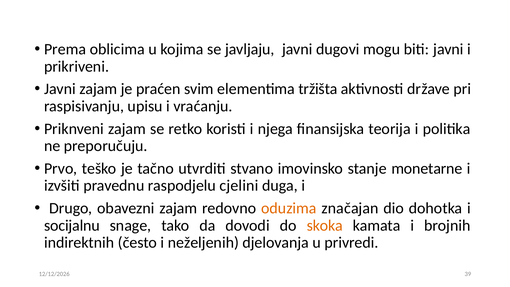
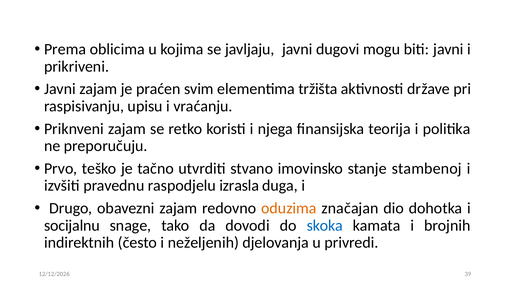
monetarne: monetarne -> stambenoj
cjelini: cjelini -> izrasla
skoka colour: orange -> blue
